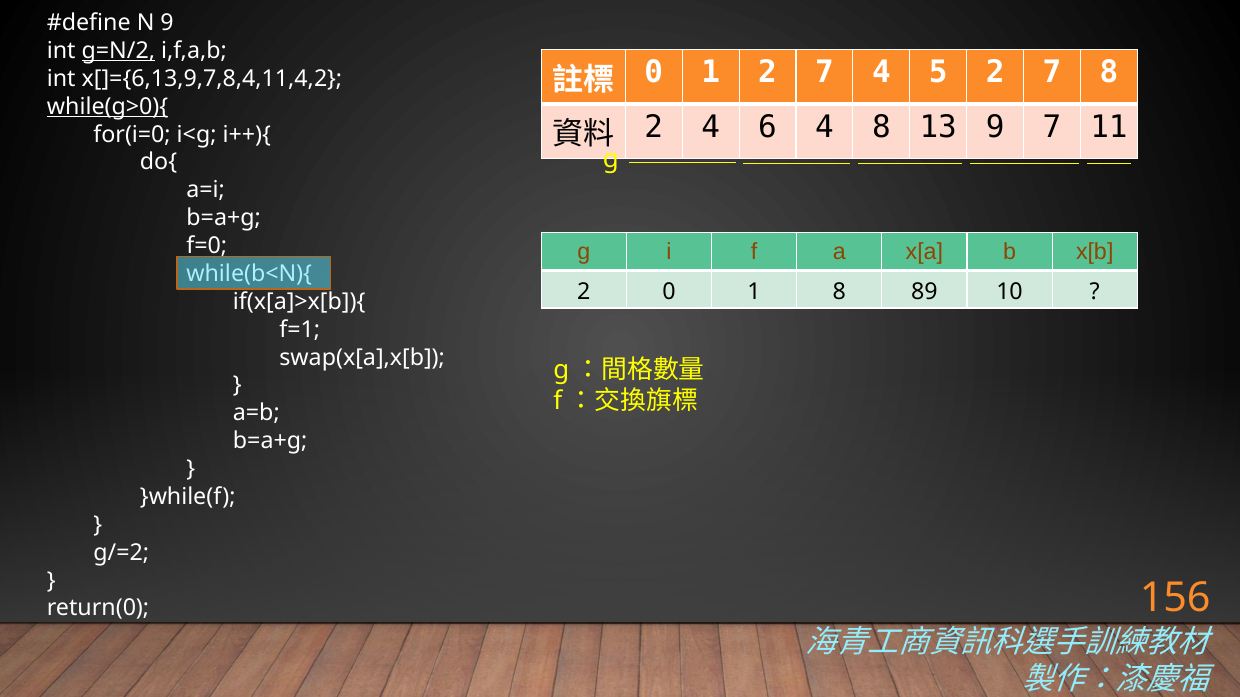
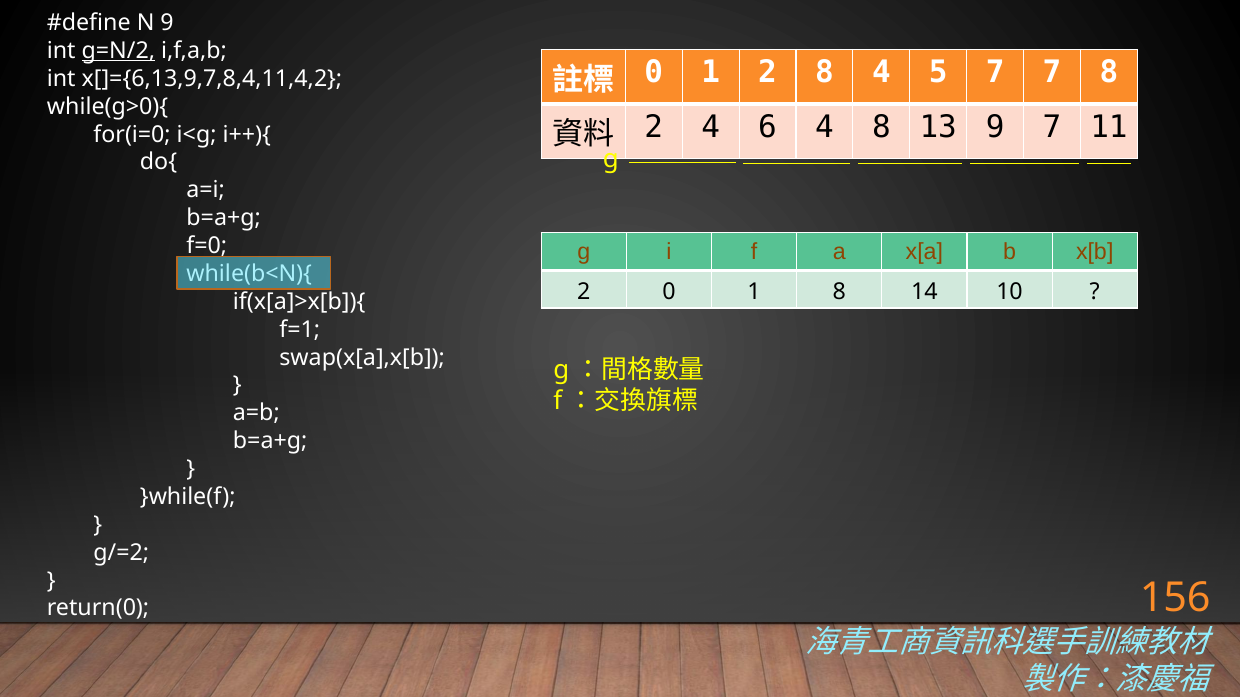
1 2 7: 7 -> 8
5 2: 2 -> 7
while(g>0){ underline: present -> none
89: 89 -> 14
